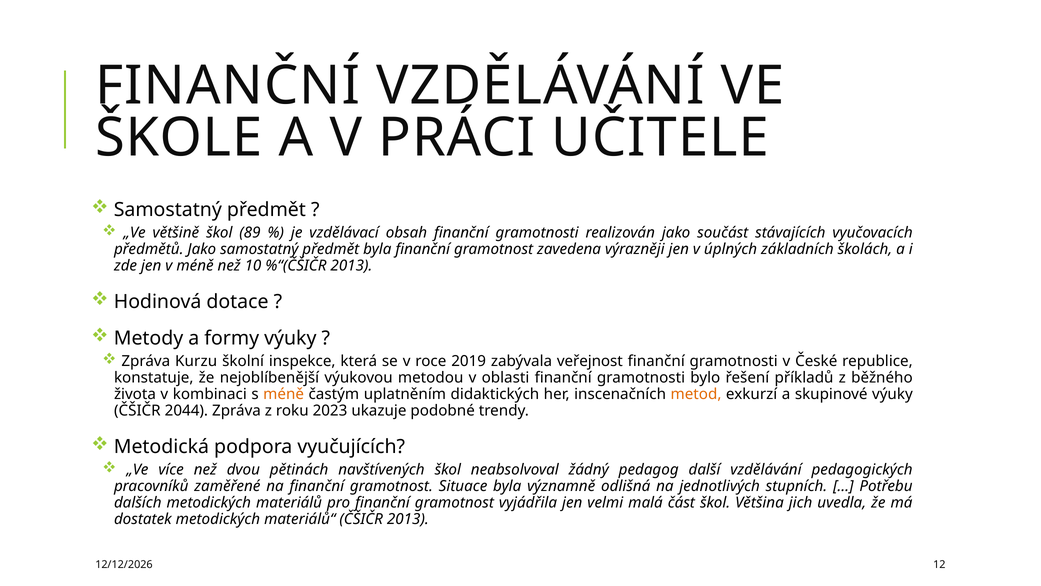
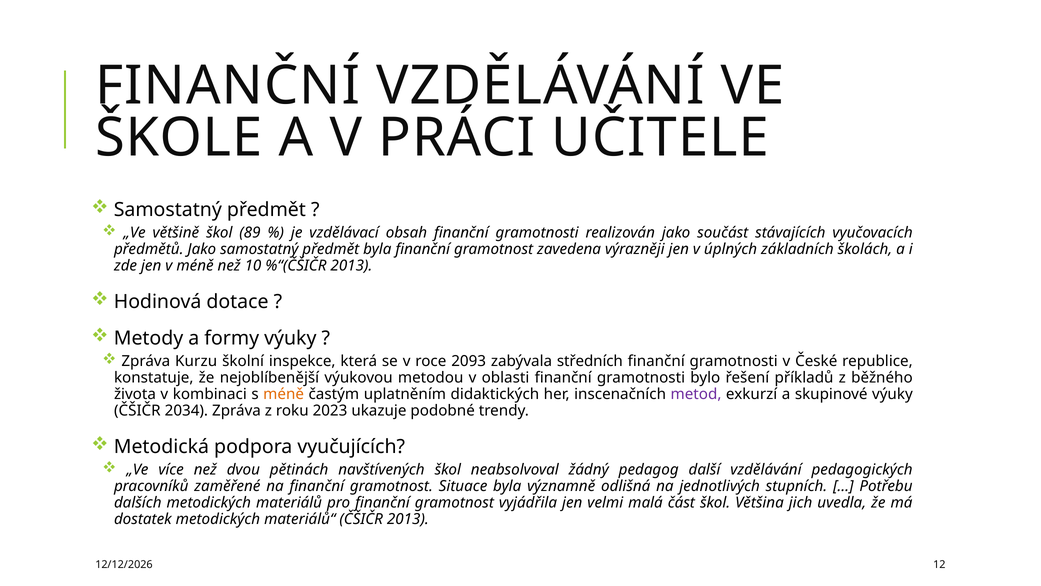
2019: 2019 -> 2093
veřejnost: veřejnost -> středních
metod colour: orange -> purple
2044: 2044 -> 2034
